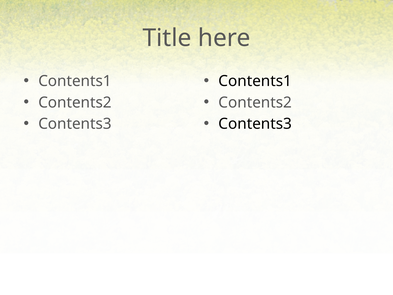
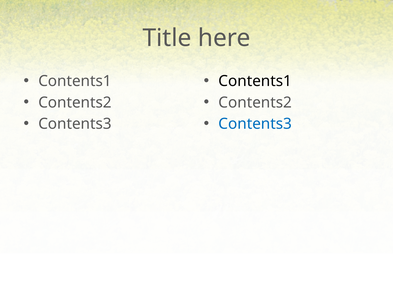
Contents3 at (255, 124) colour: black -> blue
